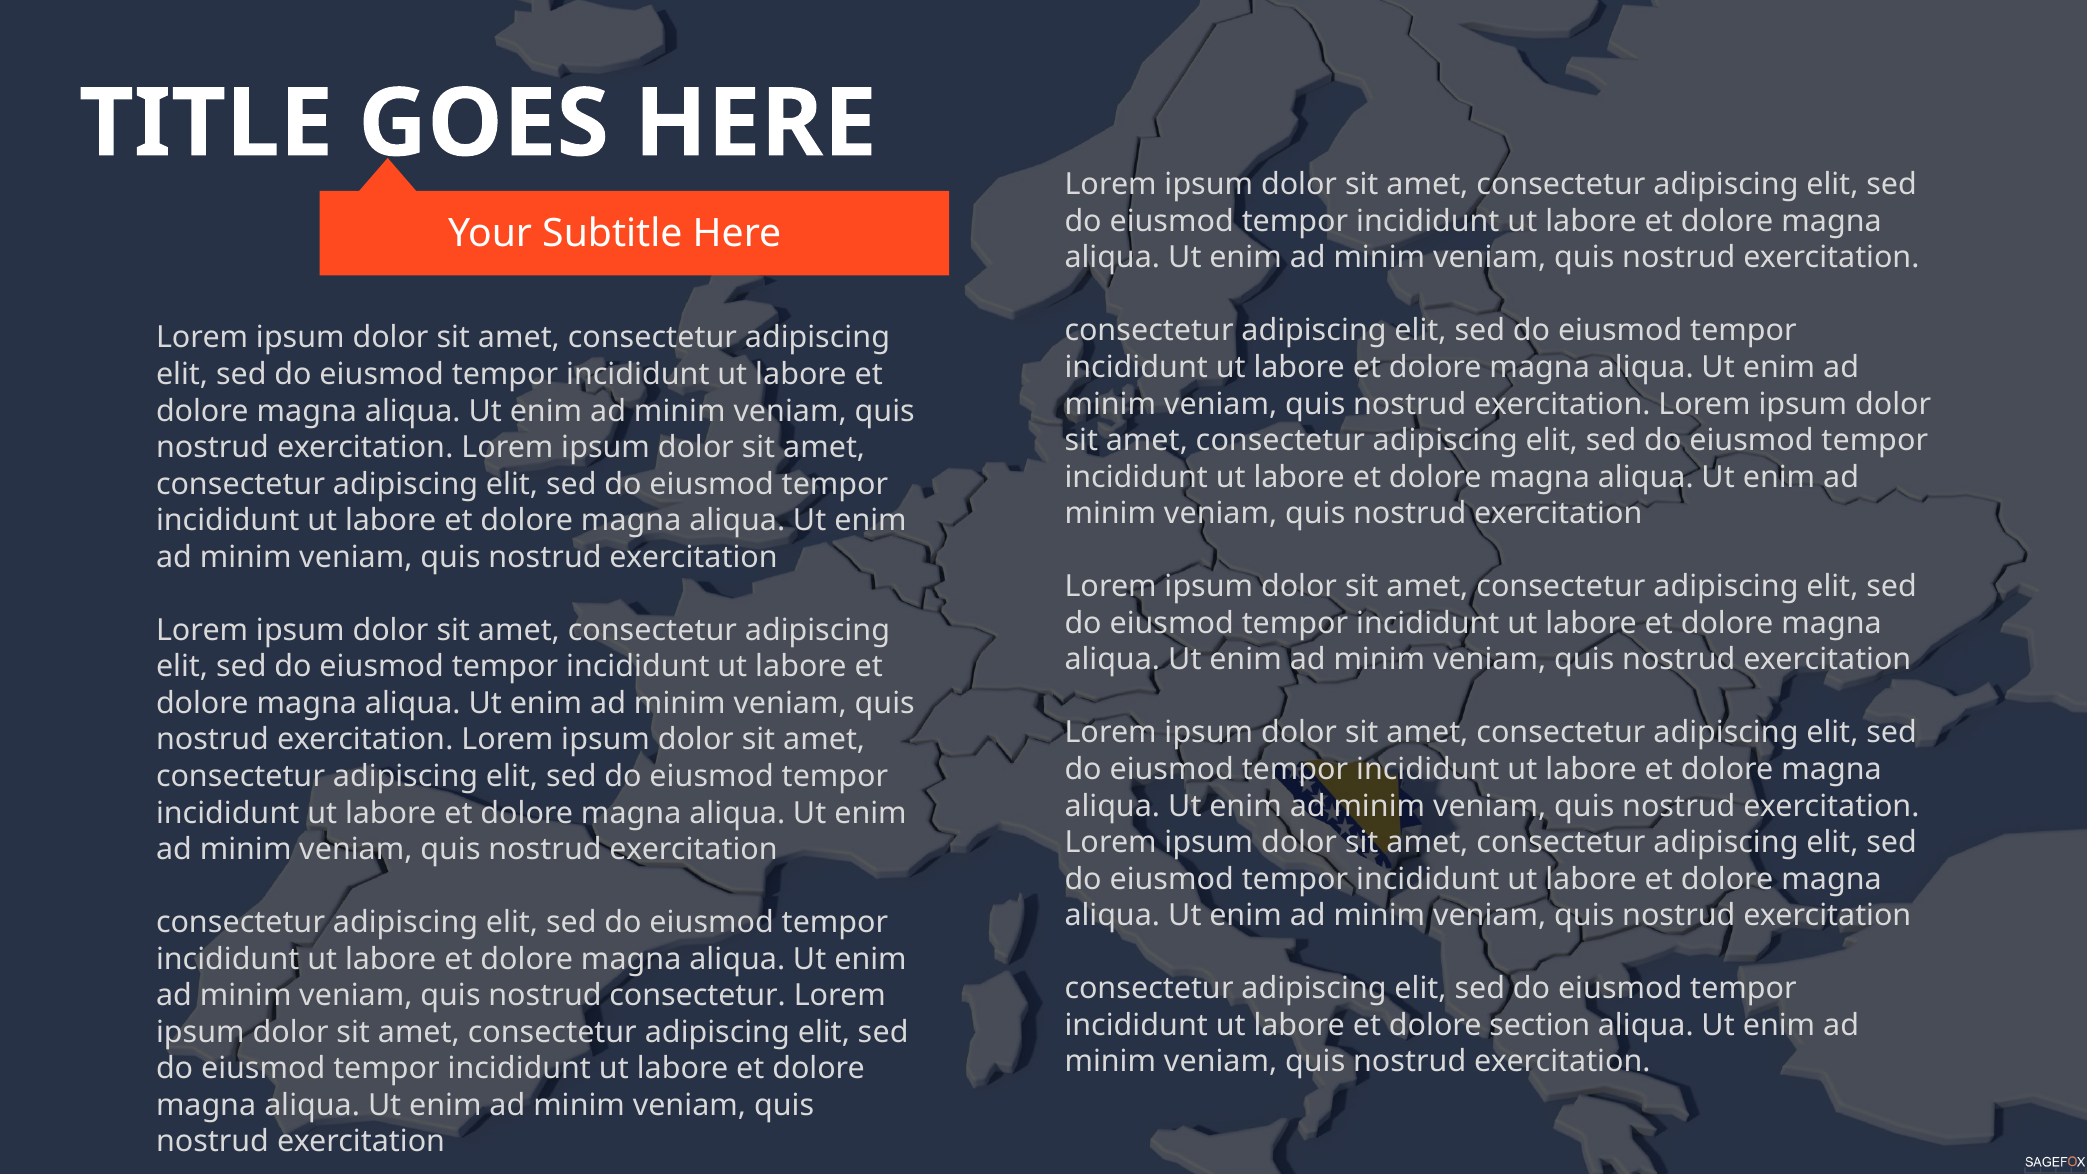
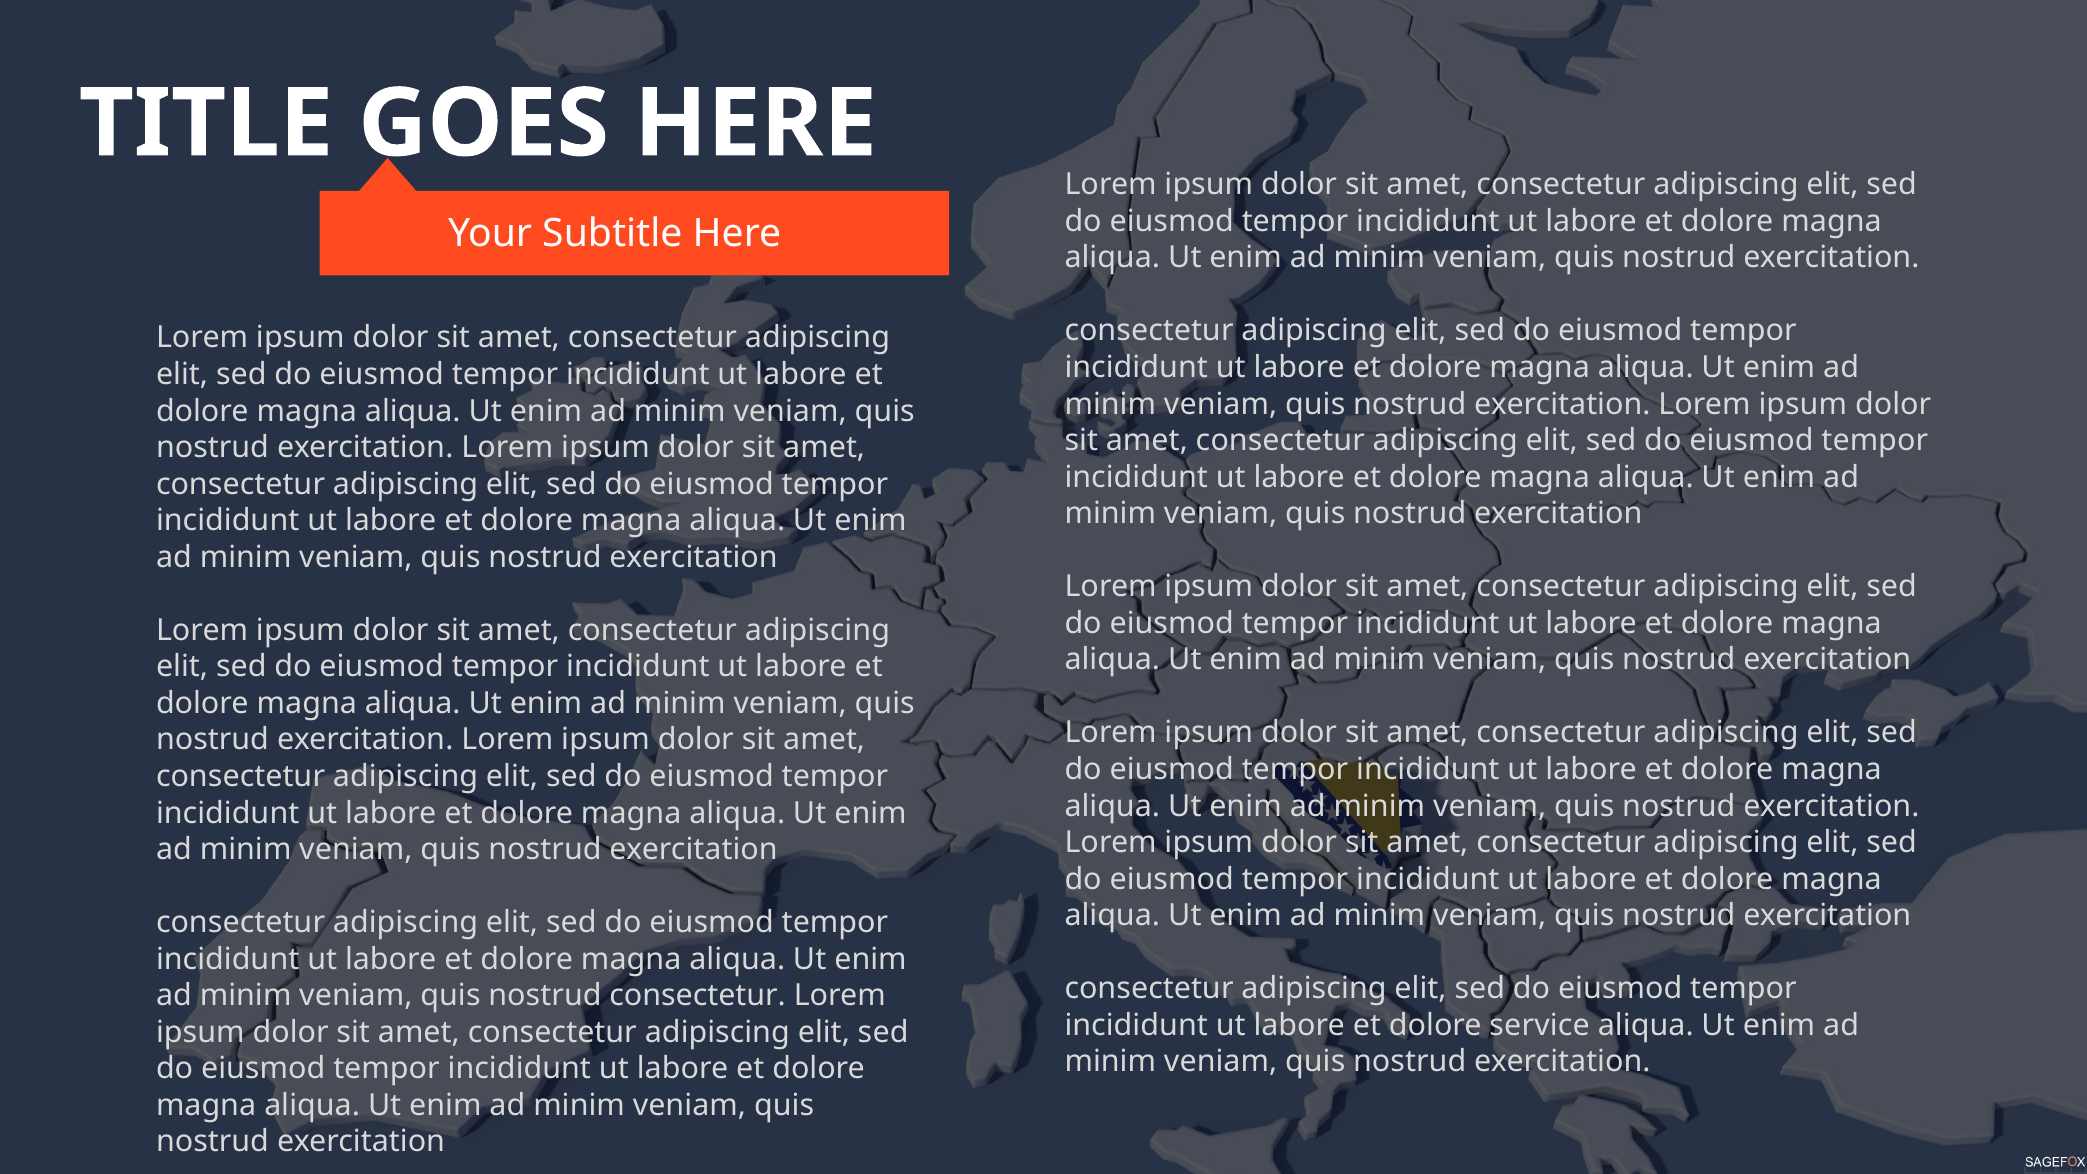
section: section -> service
